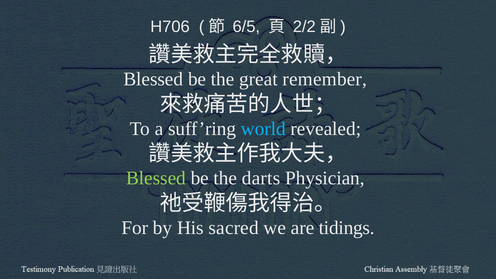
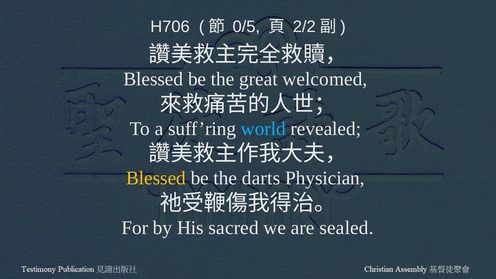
6/5: 6/5 -> 0/5
remember: remember -> welcomed
Blessed at (156, 178) colour: light green -> yellow
tidings: tidings -> sealed
